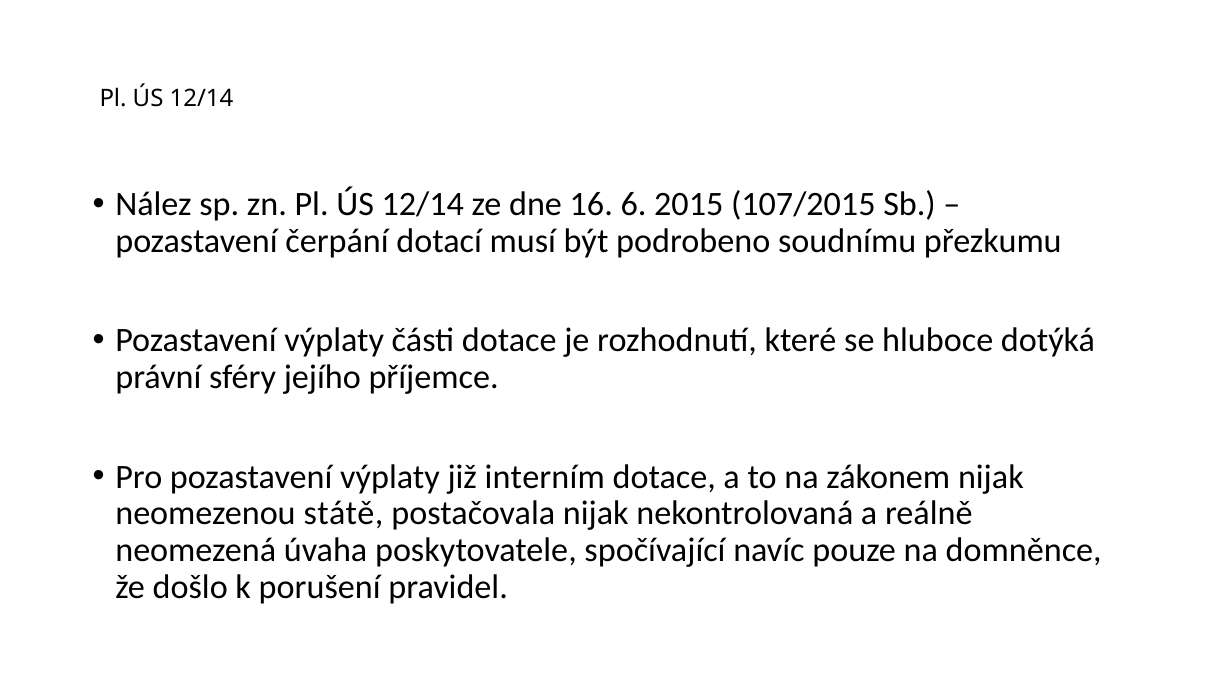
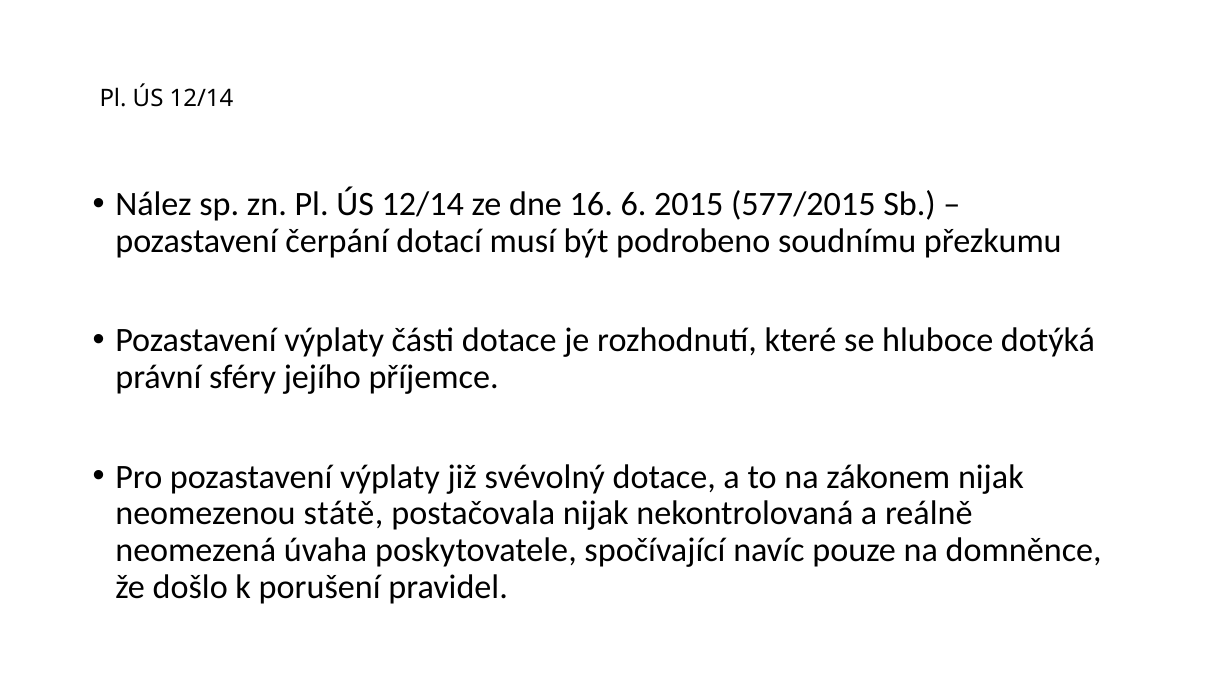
107/2015: 107/2015 -> 577/2015
interním: interním -> svévolný
